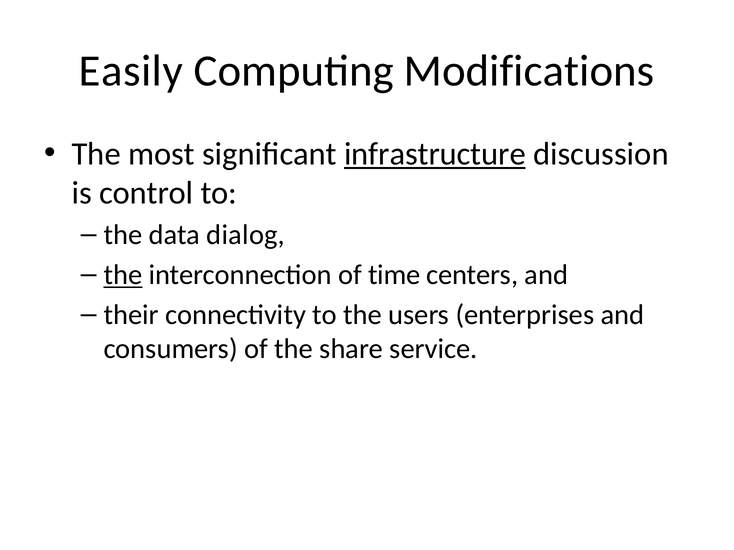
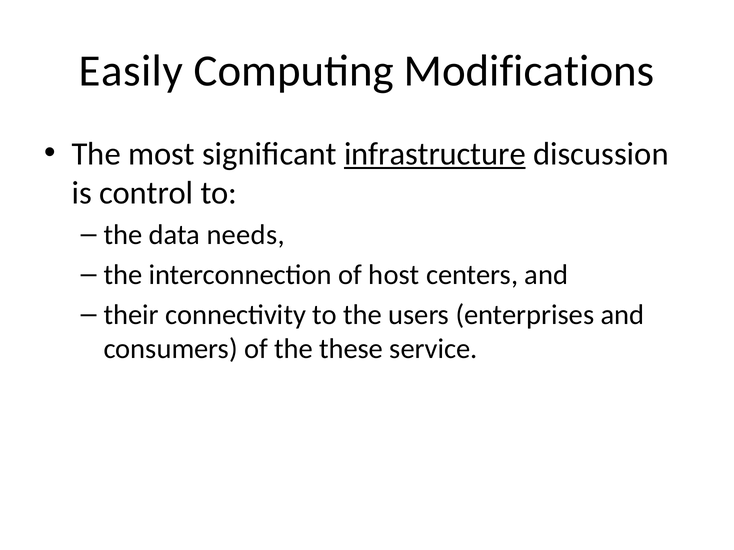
dialog: dialog -> needs
the at (123, 275) underline: present -> none
time: time -> host
share: share -> these
